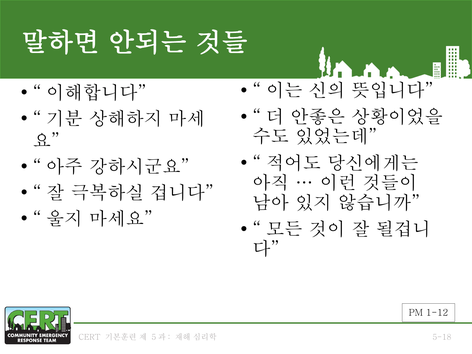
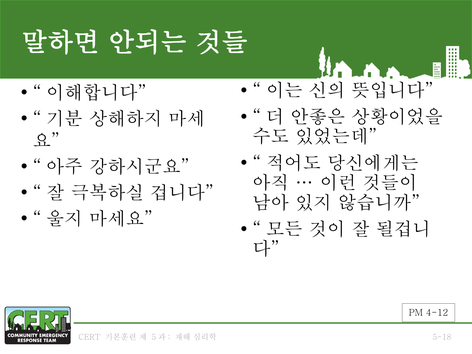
1-12: 1-12 -> 4-12
